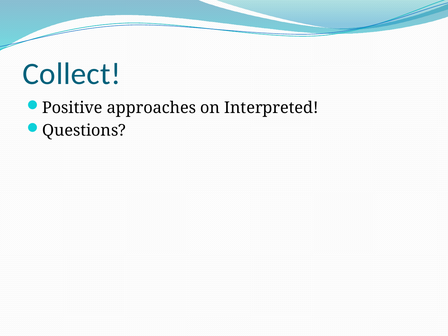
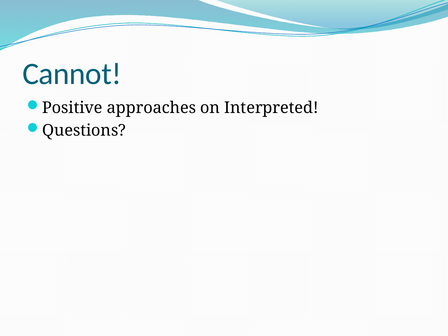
Collect: Collect -> Cannot
